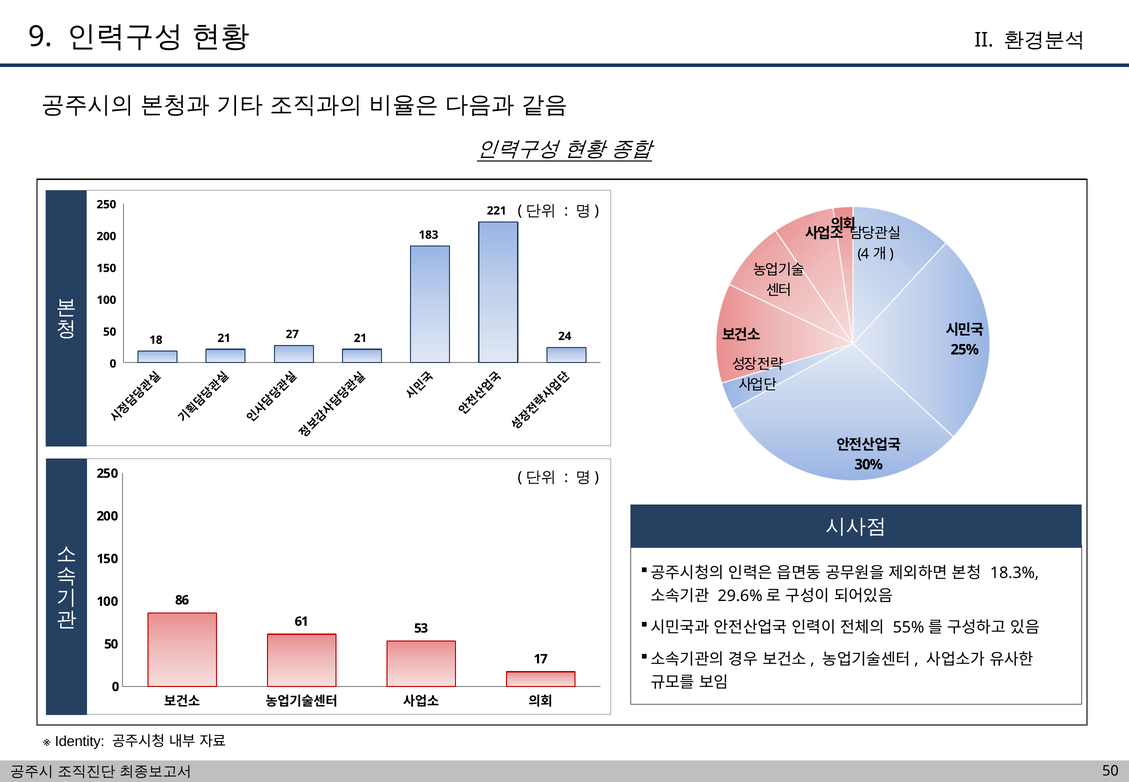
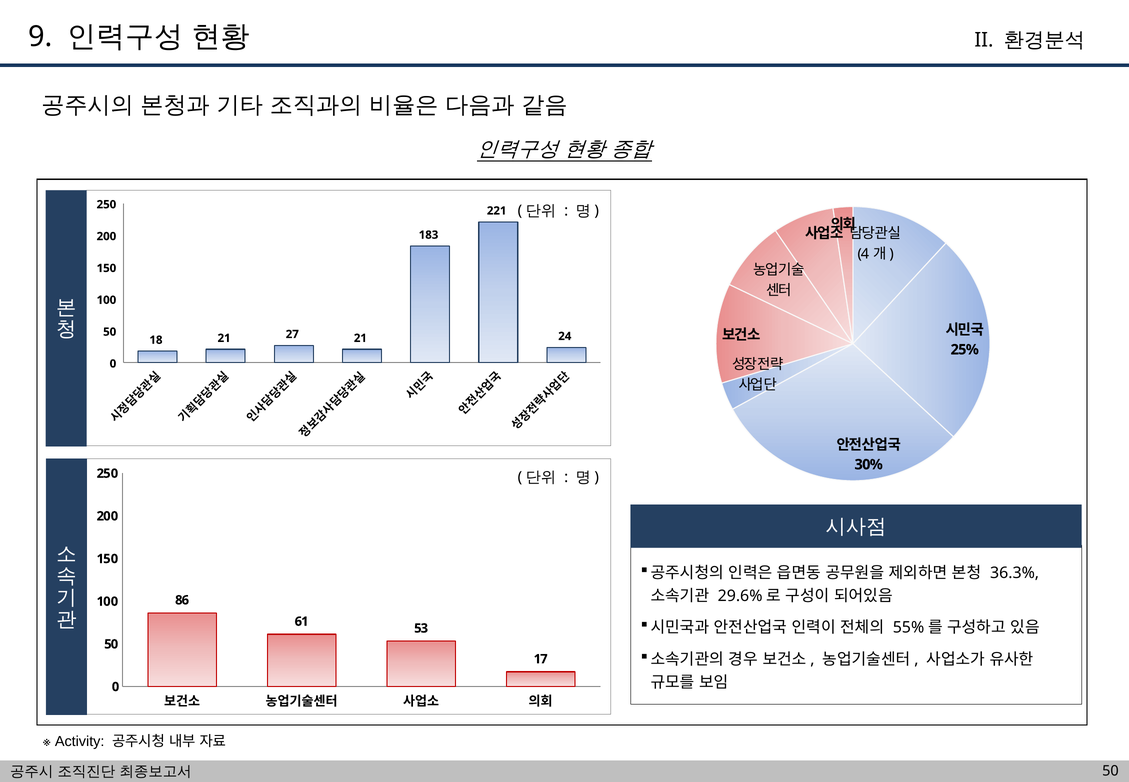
18.3%: 18.3% -> 36.3%
Identity: Identity -> Activity
